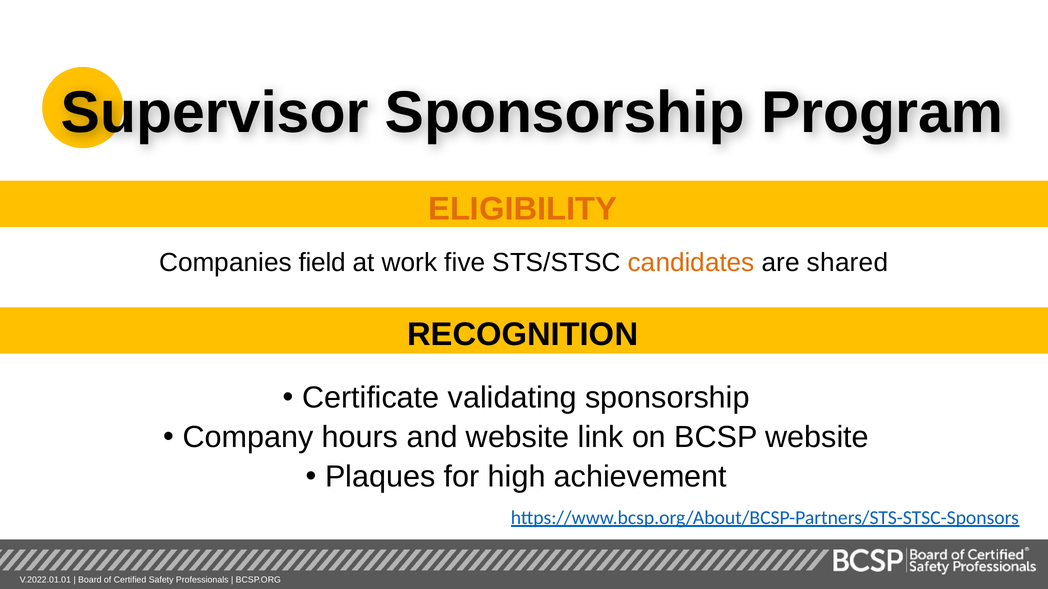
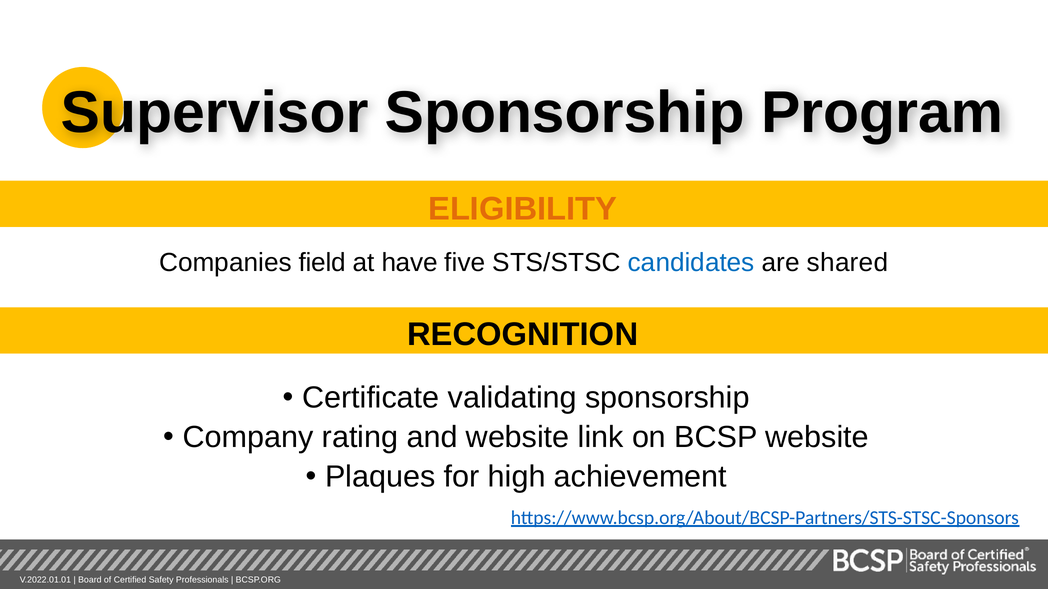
work: work -> have
candidates colour: orange -> blue
hours: hours -> rating
